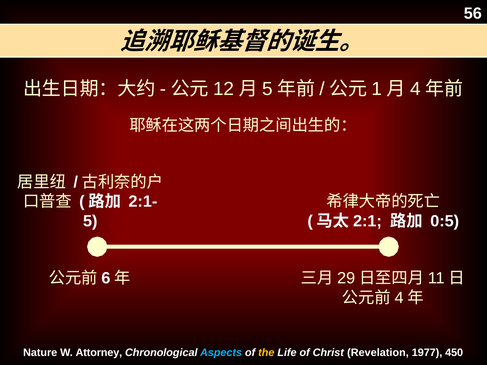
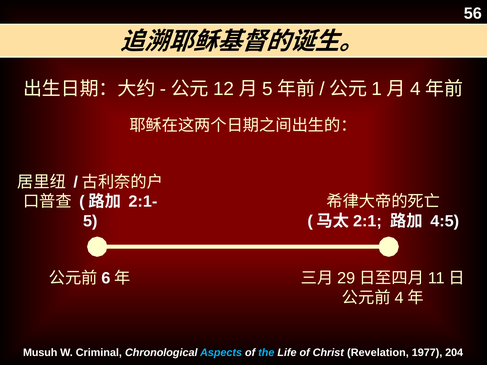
0:5: 0:5 -> 4:5
Nature: Nature -> Musuh
Attorney: Attorney -> Criminal
the colour: yellow -> light blue
450: 450 -> 204
